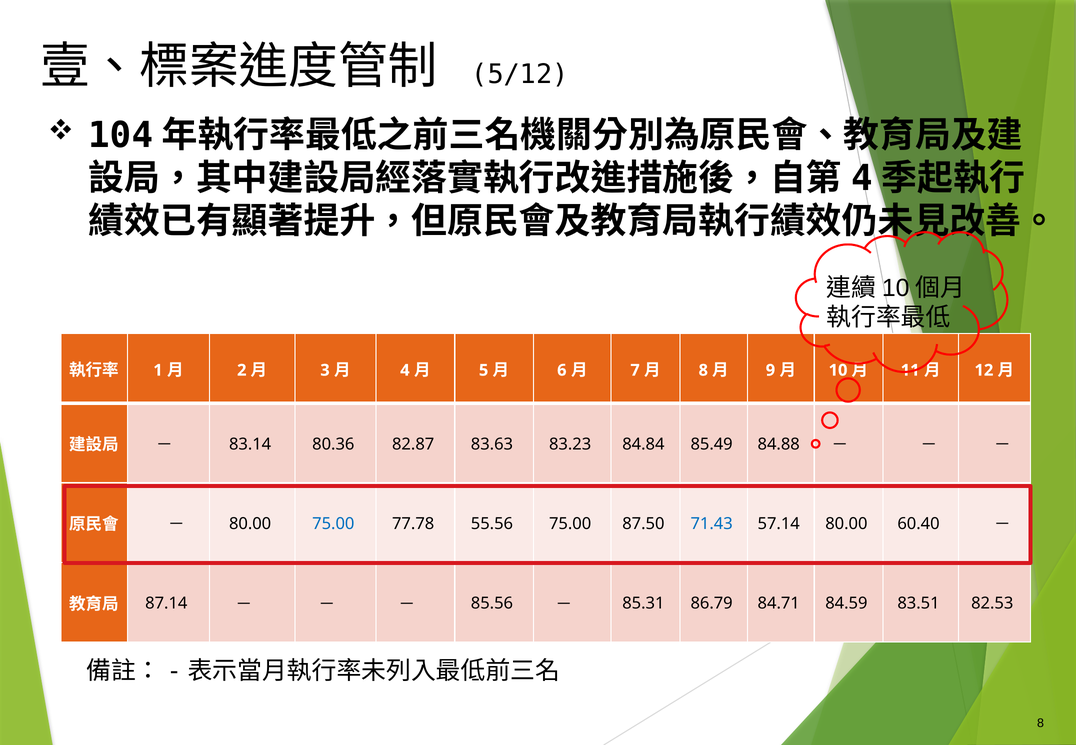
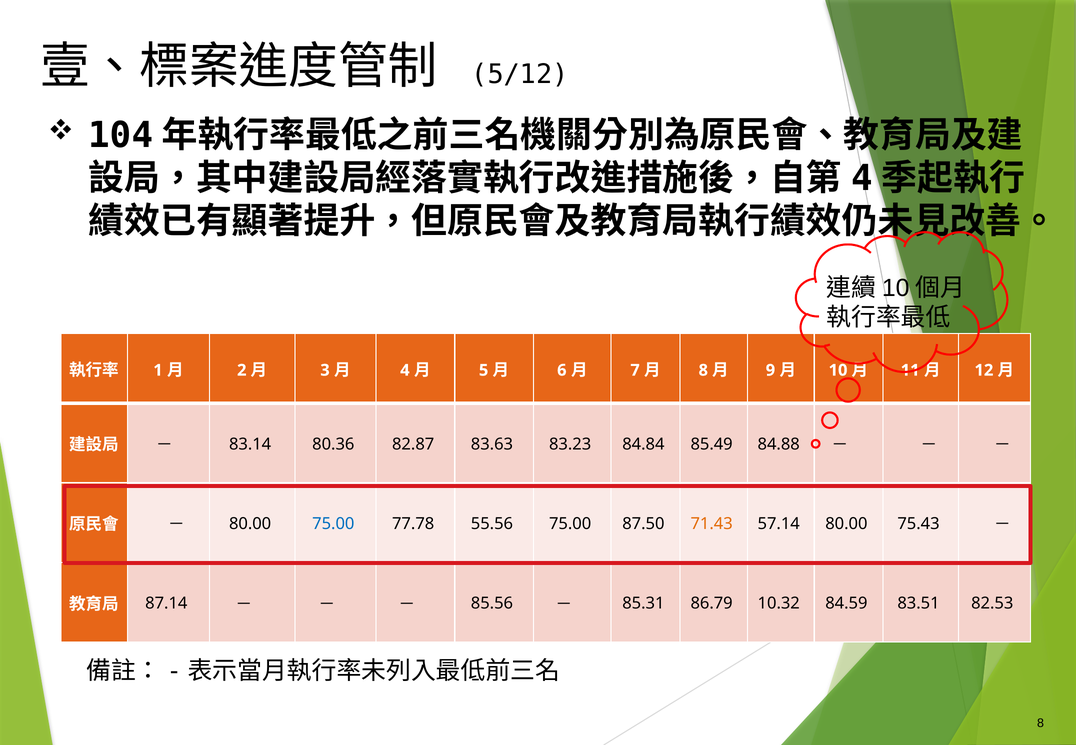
71.43 colour: blue -> orange
60.40: 60.40 -> 75.43
84.71: 84.71 -> 10.32
